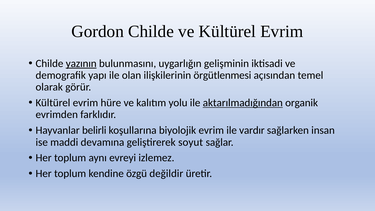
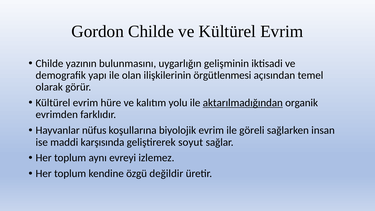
yazının underline: present -> none
belirli: belirli -> nüfus
vardır: vardır -> göreli
devamına: devamına -> karşısında
